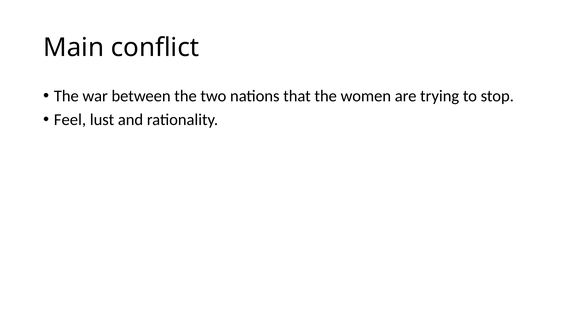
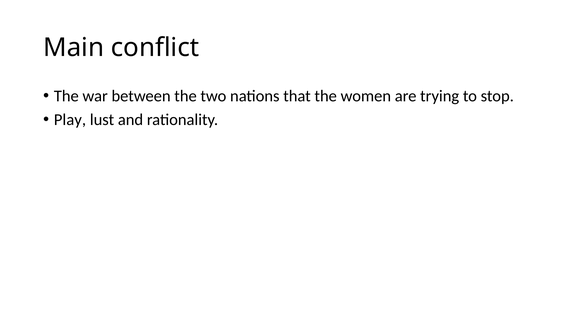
Feel: Feel -> Play
